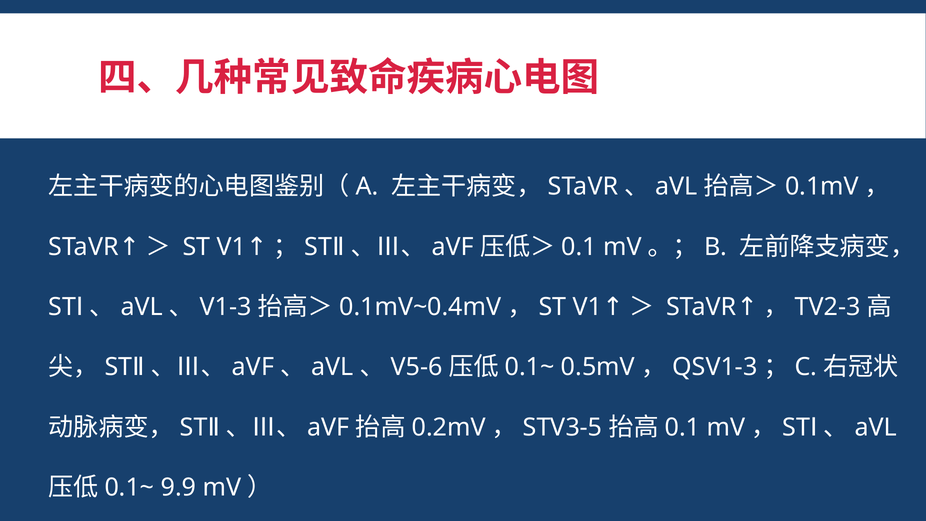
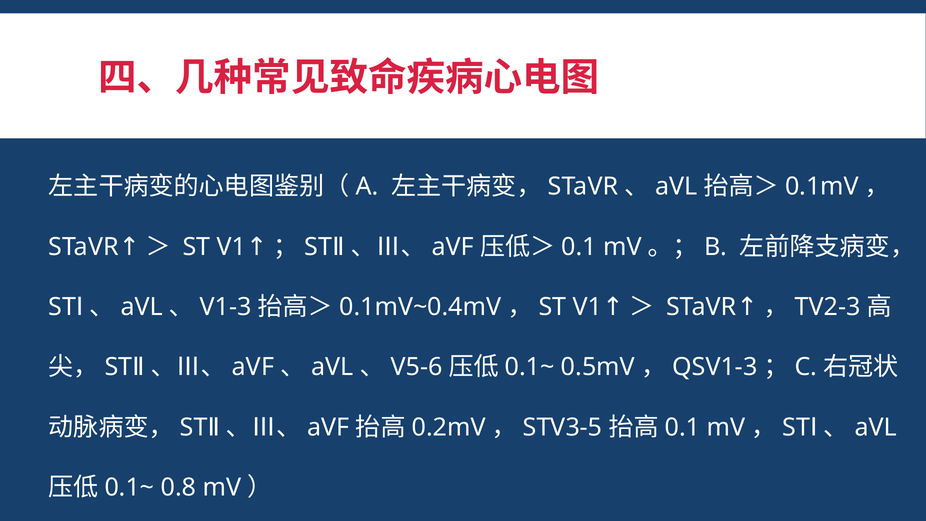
9.9: 9.9 -> 0.8
